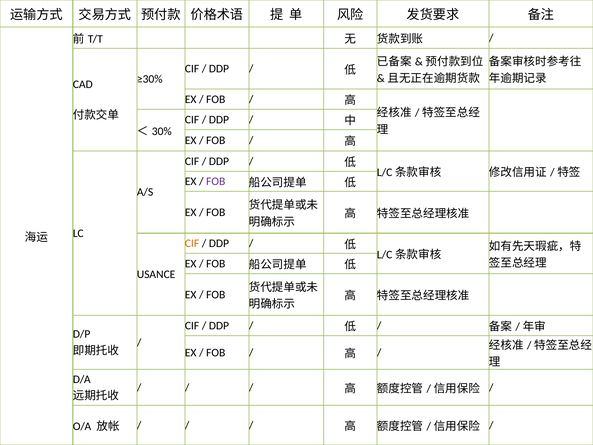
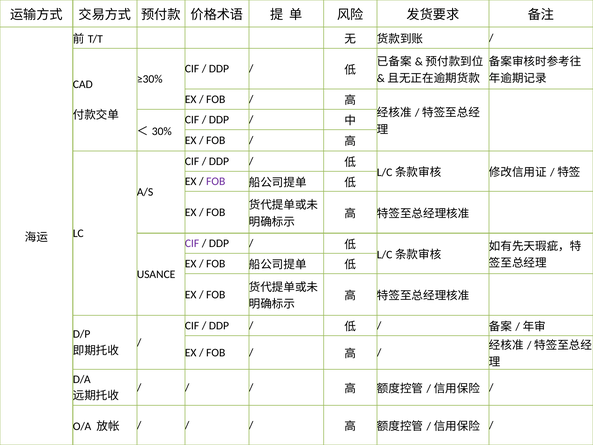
CIF at (192, 243) colour: orange -> purple
